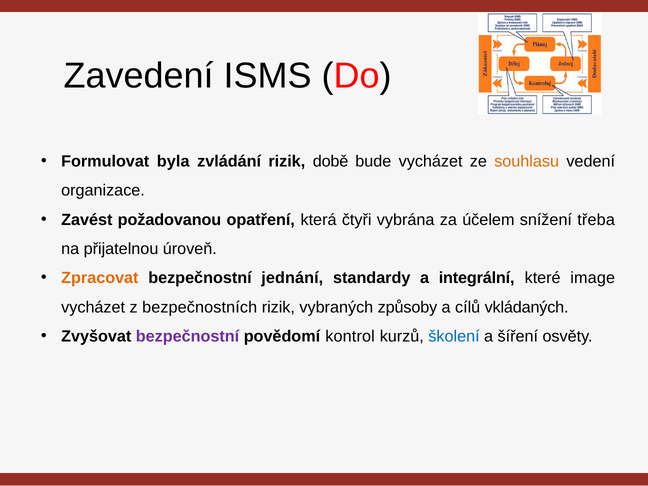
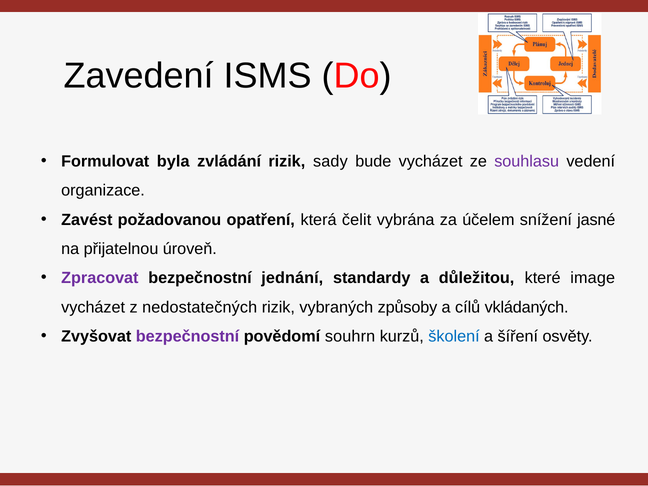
době: době -> sady
souhlasu colour: orange -> purple
čtyři: čtyři -> čelit
třeba: třeba -> jasné
Zpracovat colour: orange -> purple
integrální: integrální -> důležitou
bezpečnostních: bezpečnostních -> nedostatečných
kontrol: kontrol -> souhrn
